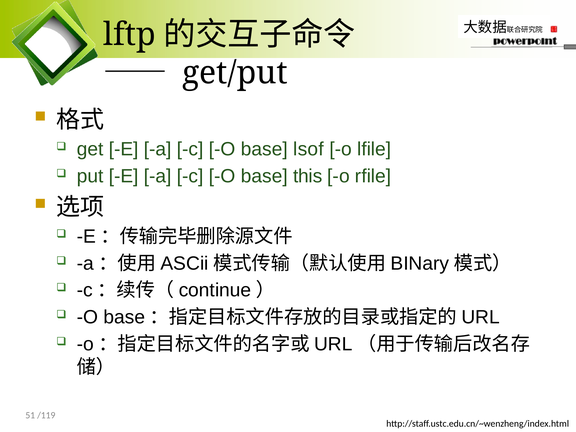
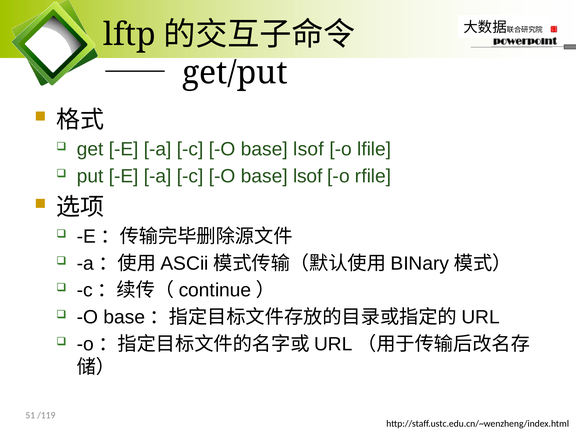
this at (308, 176): this -> lsof
